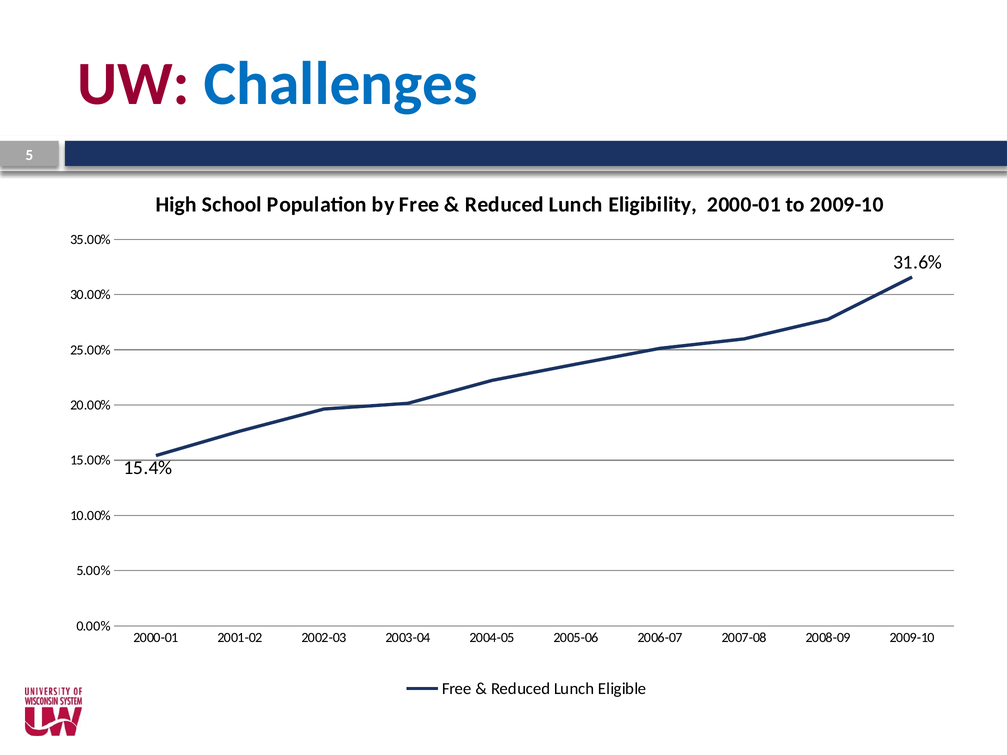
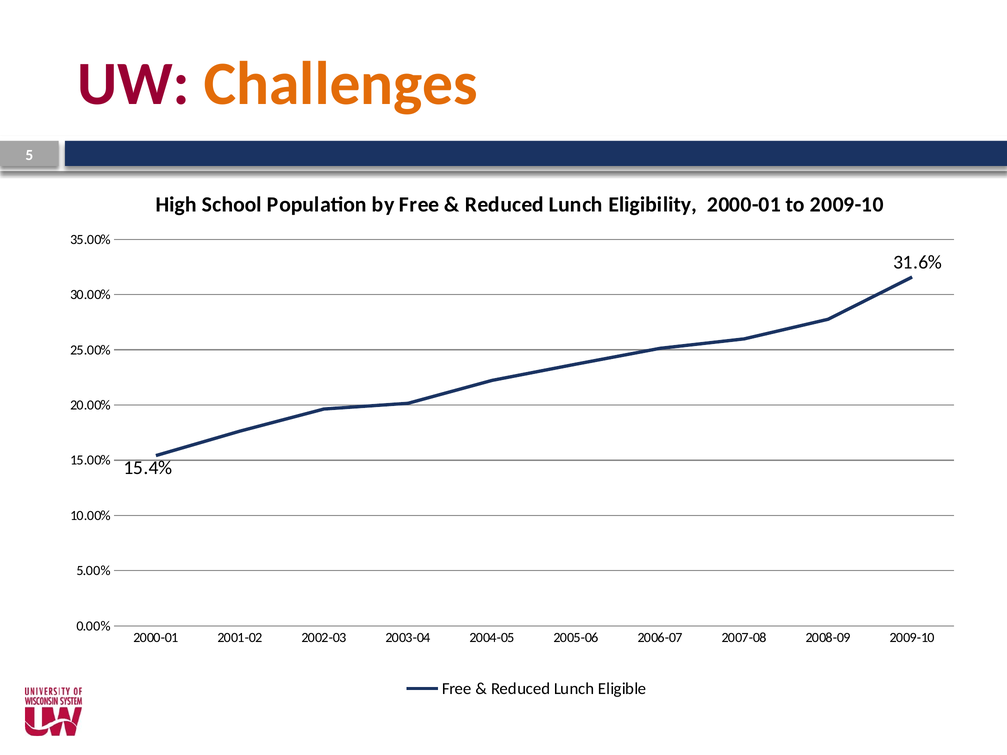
Challenges colour: blue -> orange
